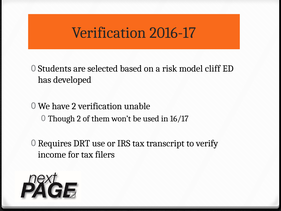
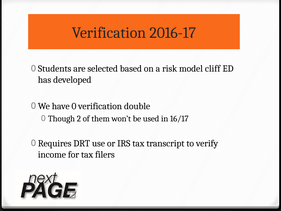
have 2: 2 -> 0
unable: unable -> double
